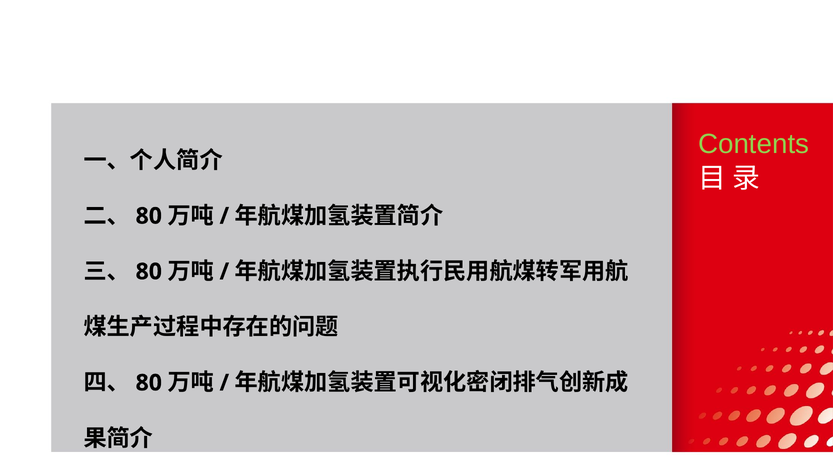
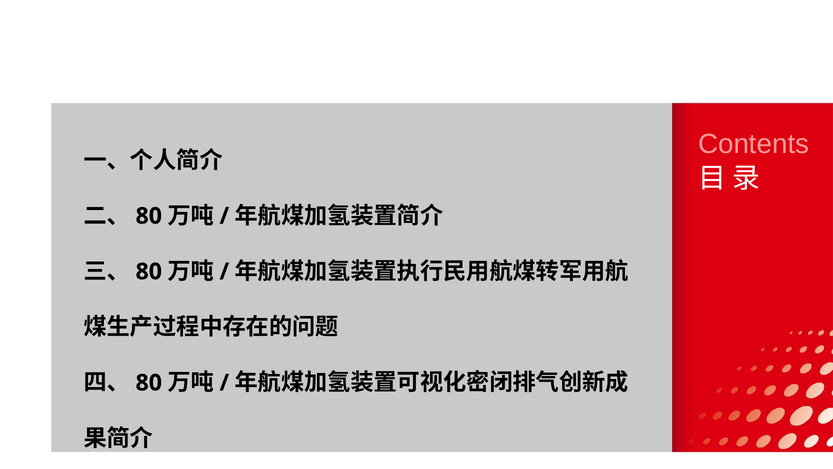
Contents colour: light green -> pink
